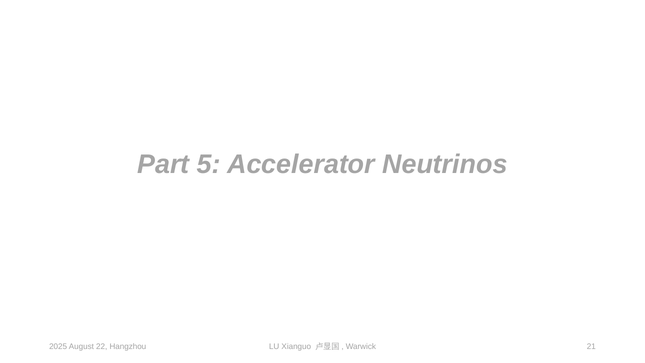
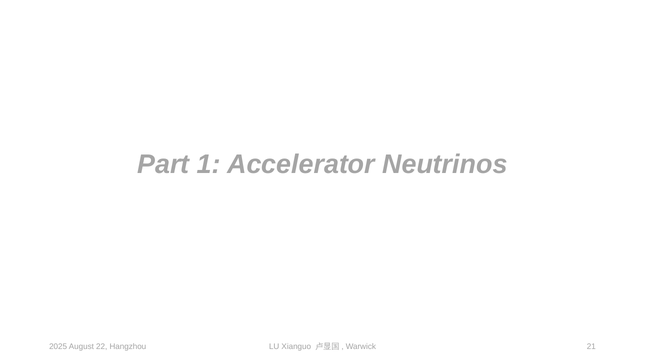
5: 5 -> 1
